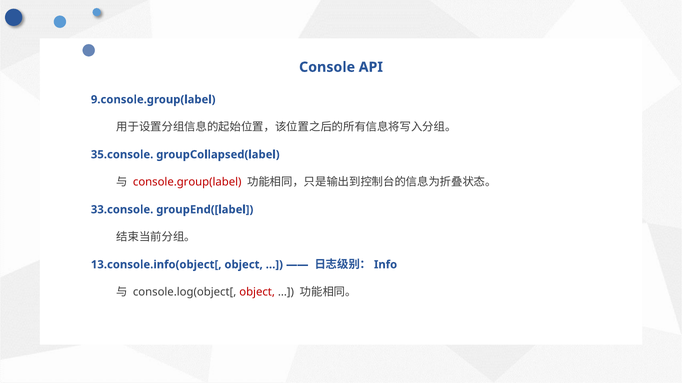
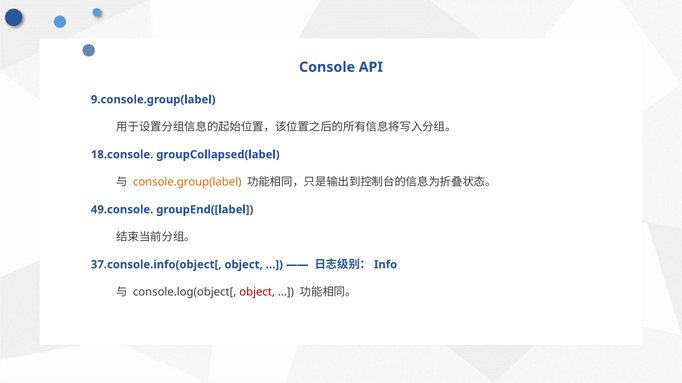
35.console: 35.console -> 18.console
console.group(label colour: red -> orange
33.console: 33.console -> 49.console
13.console.info(object[: 13.console.info(object[ -> 37.console.info(object[
